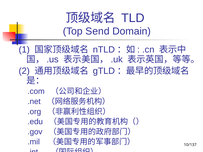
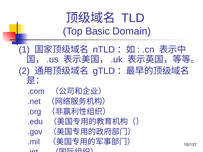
Send: Send -> Basic
